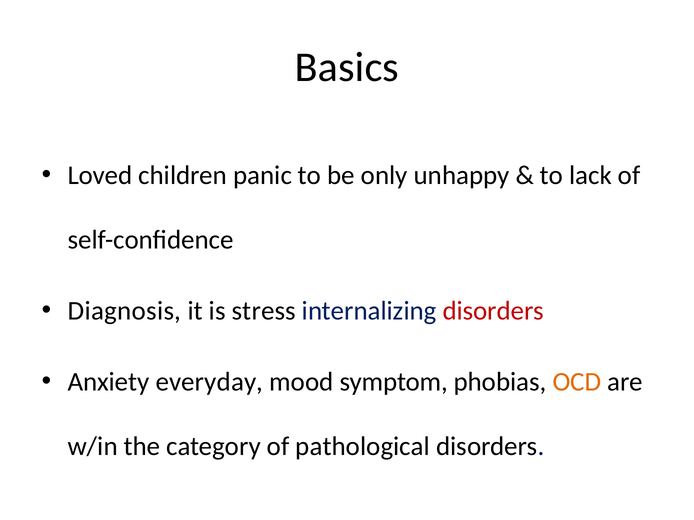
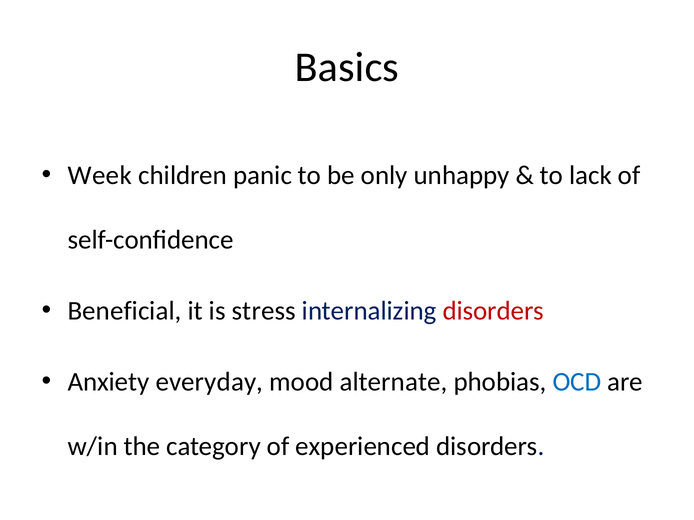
Loved: Loved -> Week
Diagnosis: Diagnosis -> Beneficial
symptom: symptom -> alternate
OCD colour: orange -> blue
pathological: pathological -> experienced
